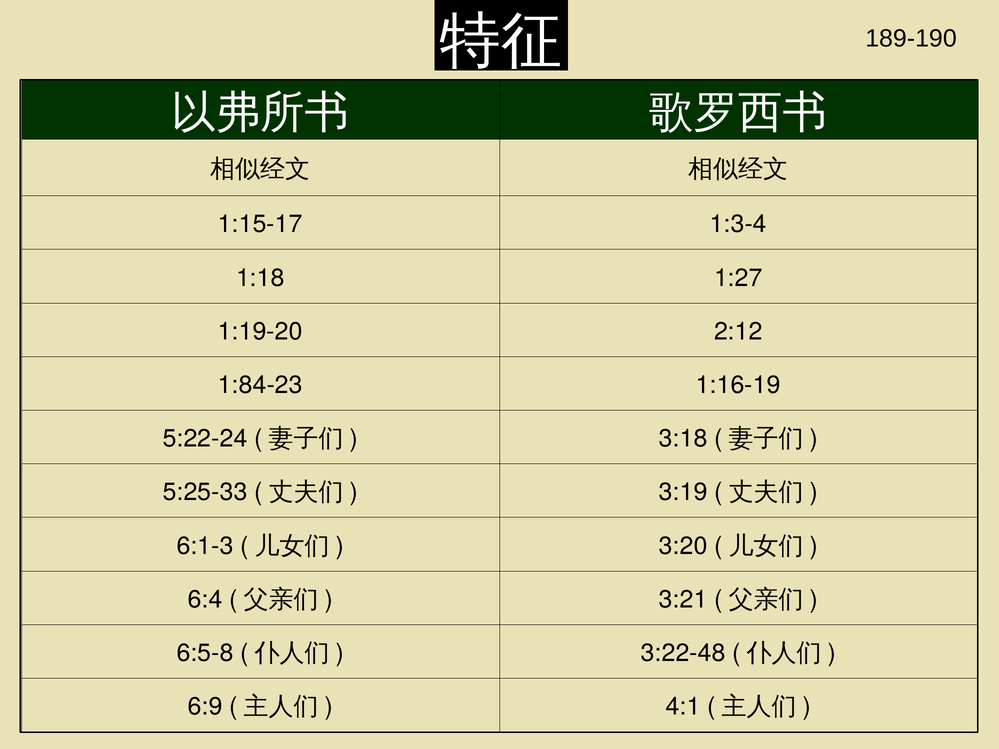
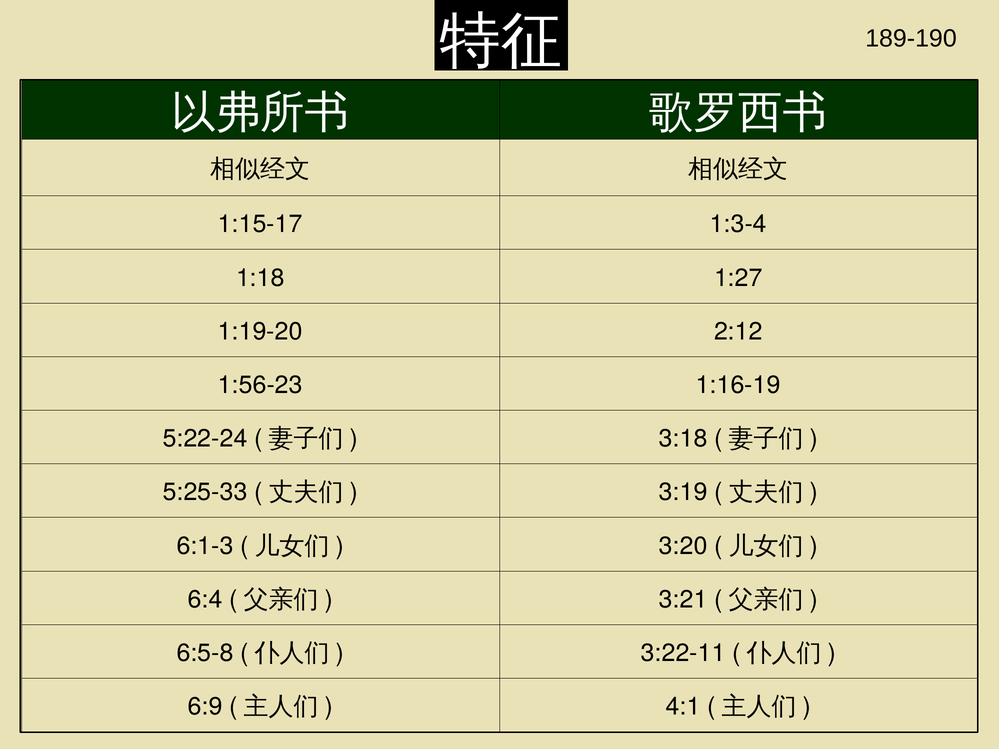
1:84-23: 1:84-23 -> 1:56-23
3:22-48: 3:22-48 -> 3:22-11
